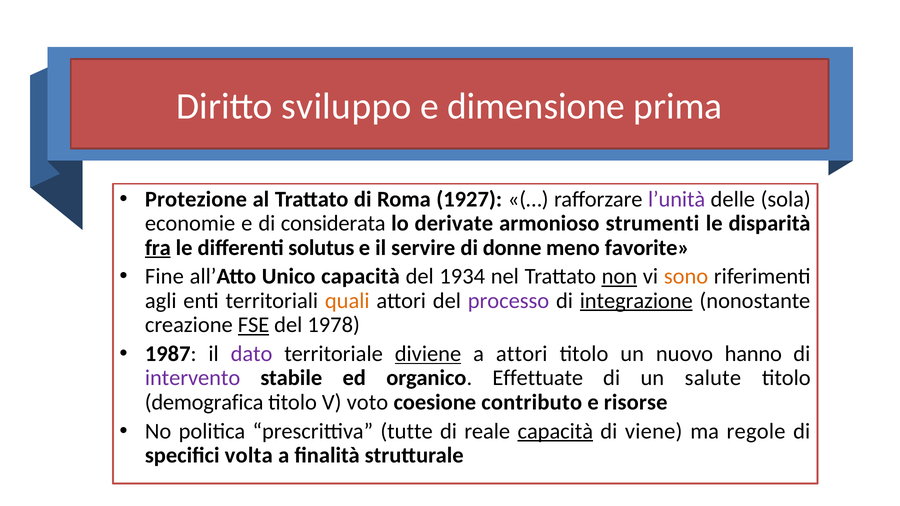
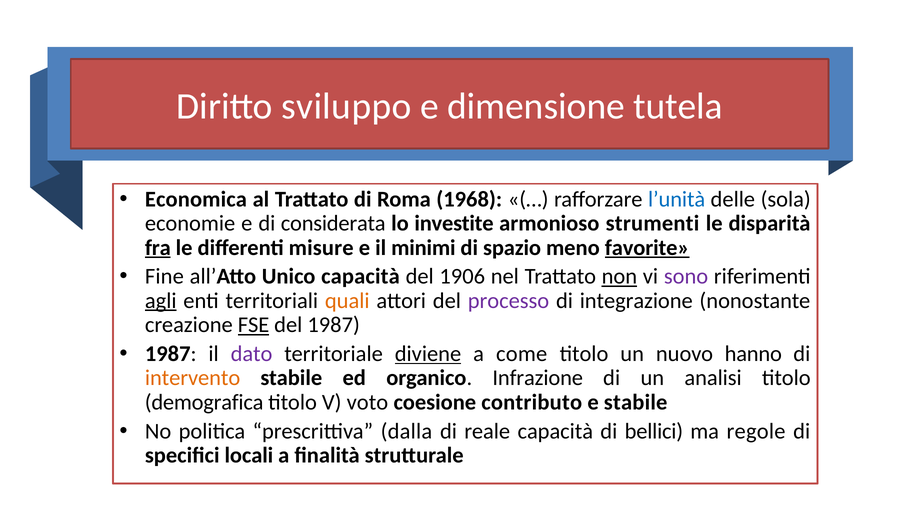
prima: prima -> tutela
Protezione: Protezione -> Economica
1927: 1927 -> 1968
l’unità colour: purple -> blue
derivate: derivate -> investite
solutus: solutus -> misure
servire: servire -> minimi
donne: donne -> spazio
favorite underline: none -> present
1934: 1934 -> 1906
sono colour: orange -> purple
agli underline: none -> present
integrazione underline: present -> none
del 1978: 1978 -> 1987
a attori: attori -> come
intervento colour: purple -> orange
Effettuate: Effettuate -> Infrazione
salute: salute -> analisi
e risorse: risorse -> stabile
tutte: tutte -> dalla
capacità at (555, 431) underline: present -> none
viene: viene -> bellici
volta: volta -> locali
